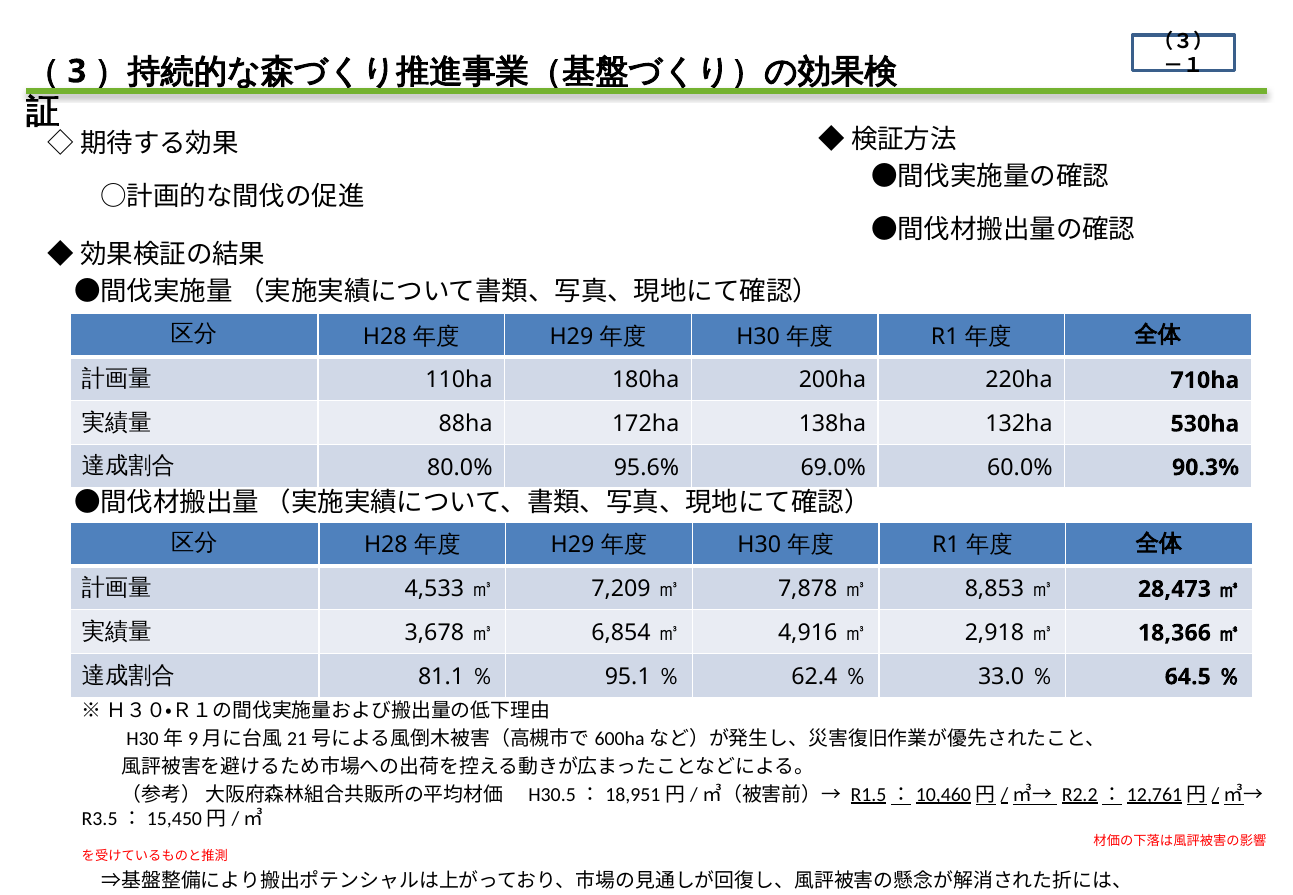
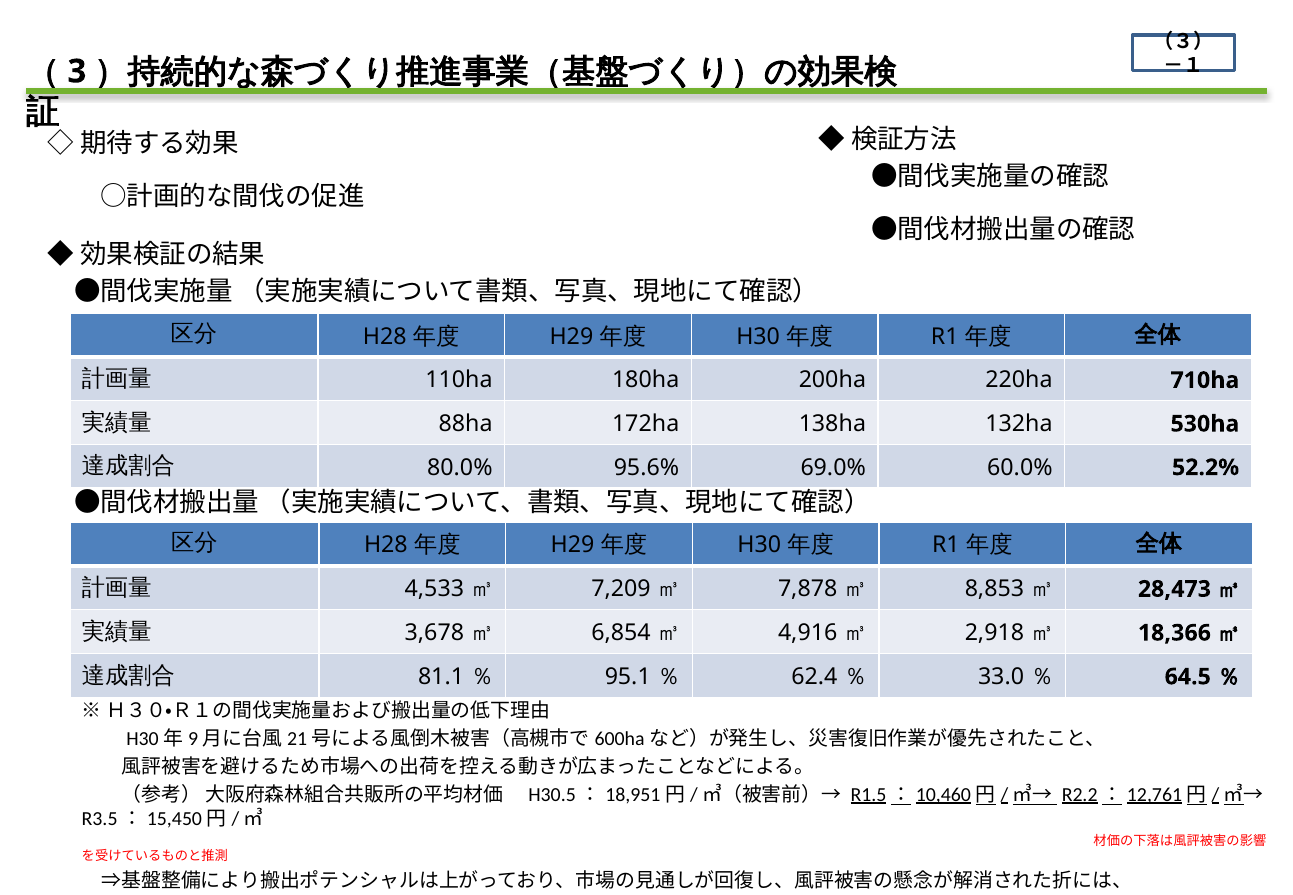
90.3%: 90.3% -> 52.2%
